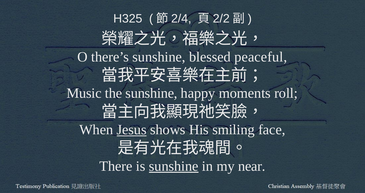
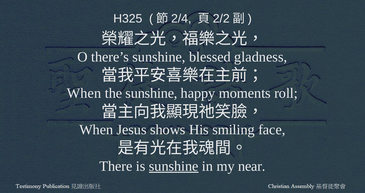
peaceful: peaceful -> gladness
Music at (84, 94): Music -> When
Jesus underline: present -> none
